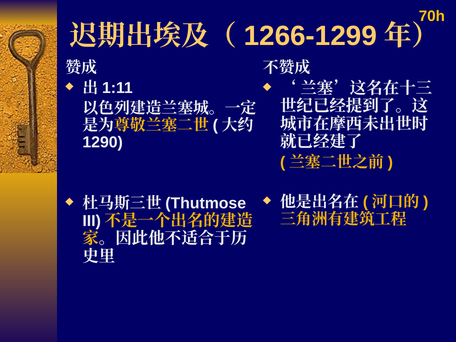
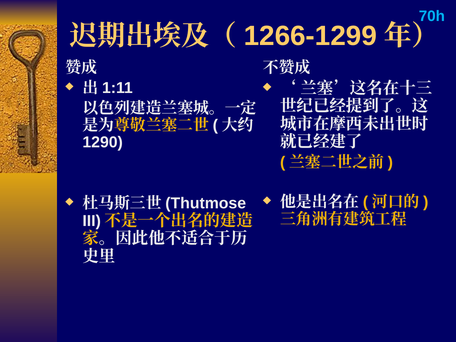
70h colour: yellow -> light blue
